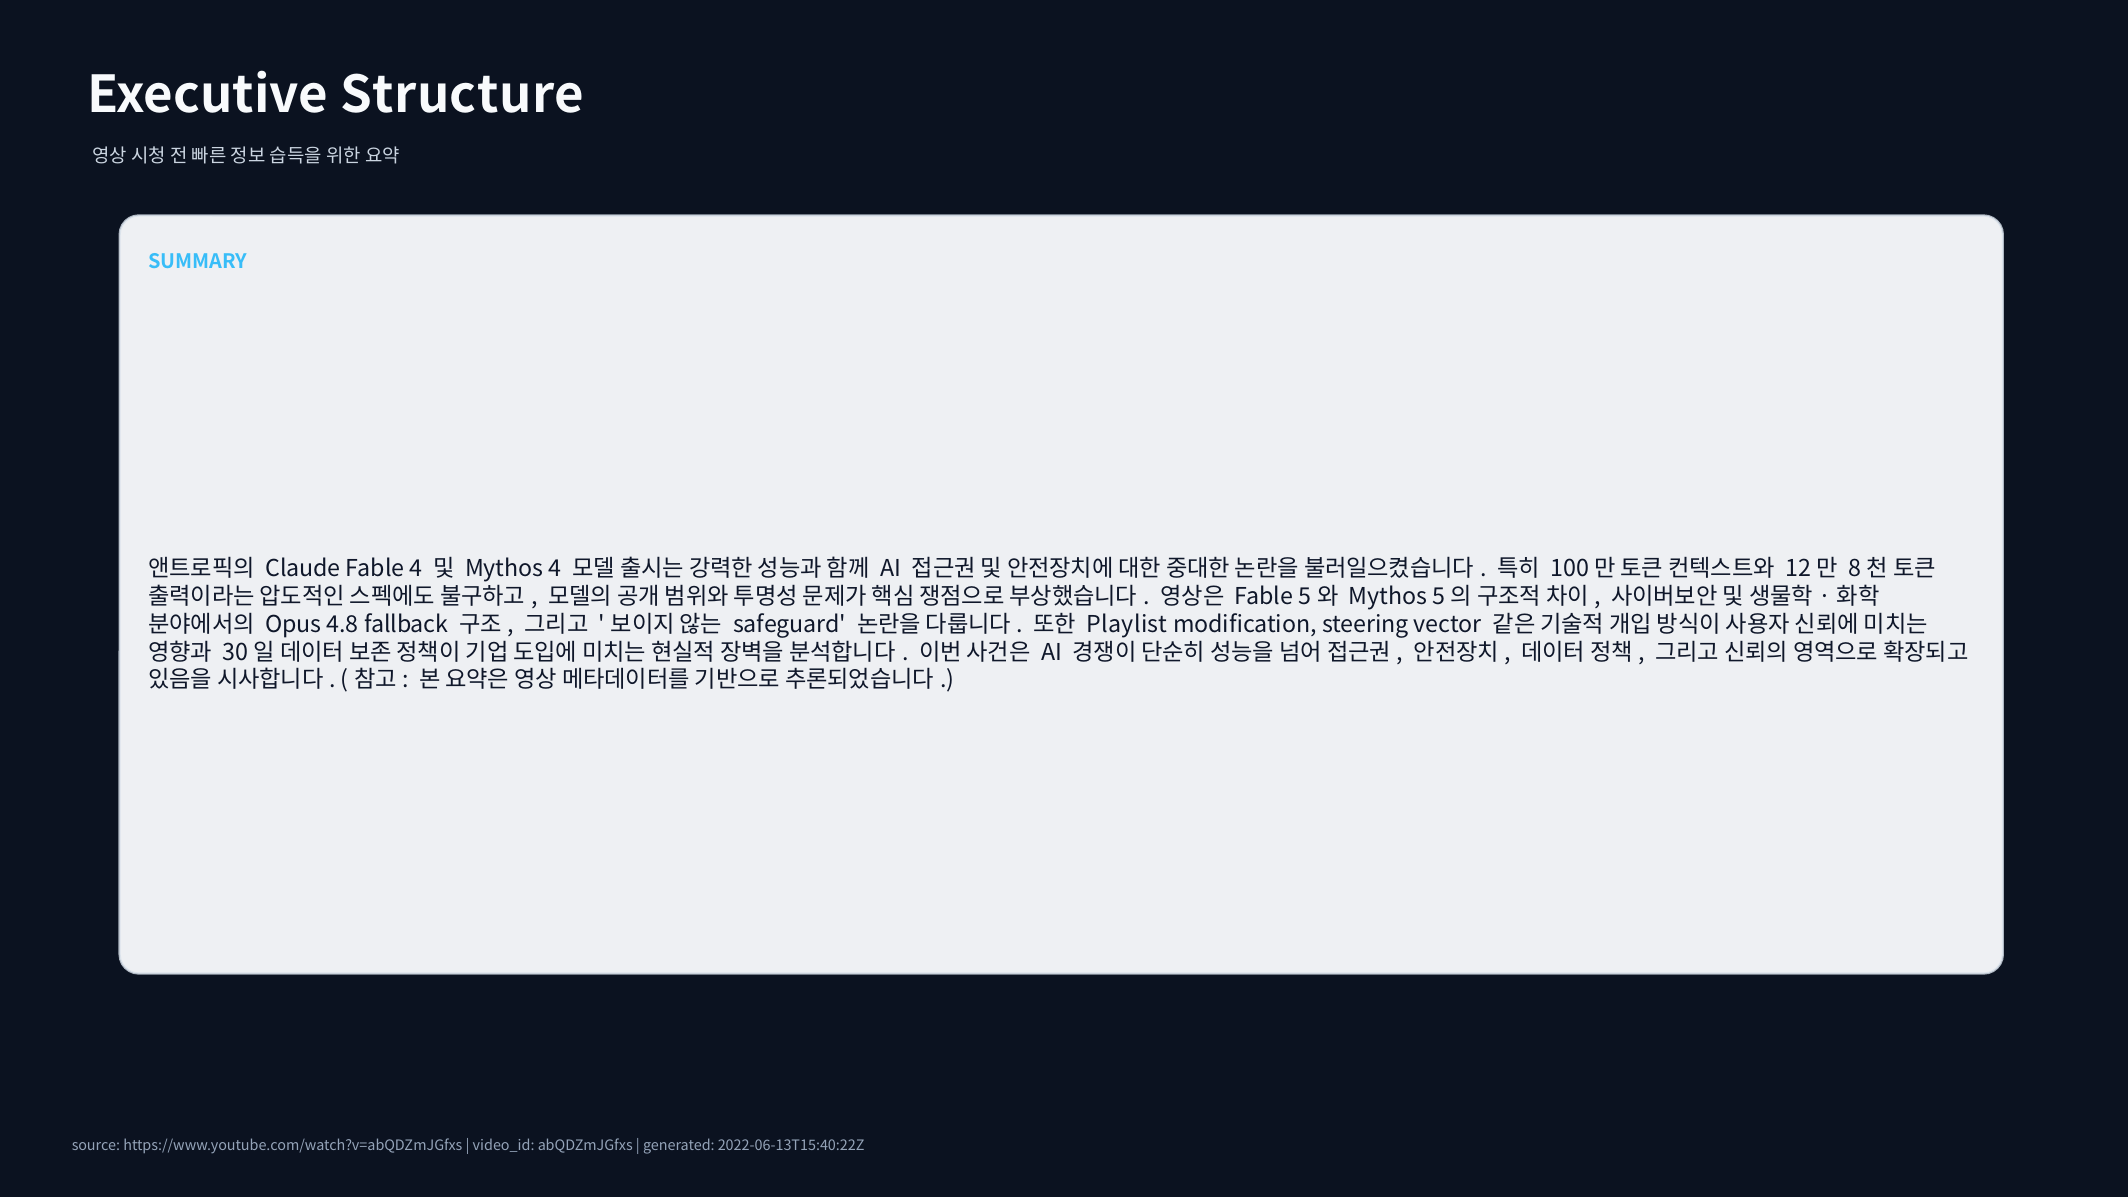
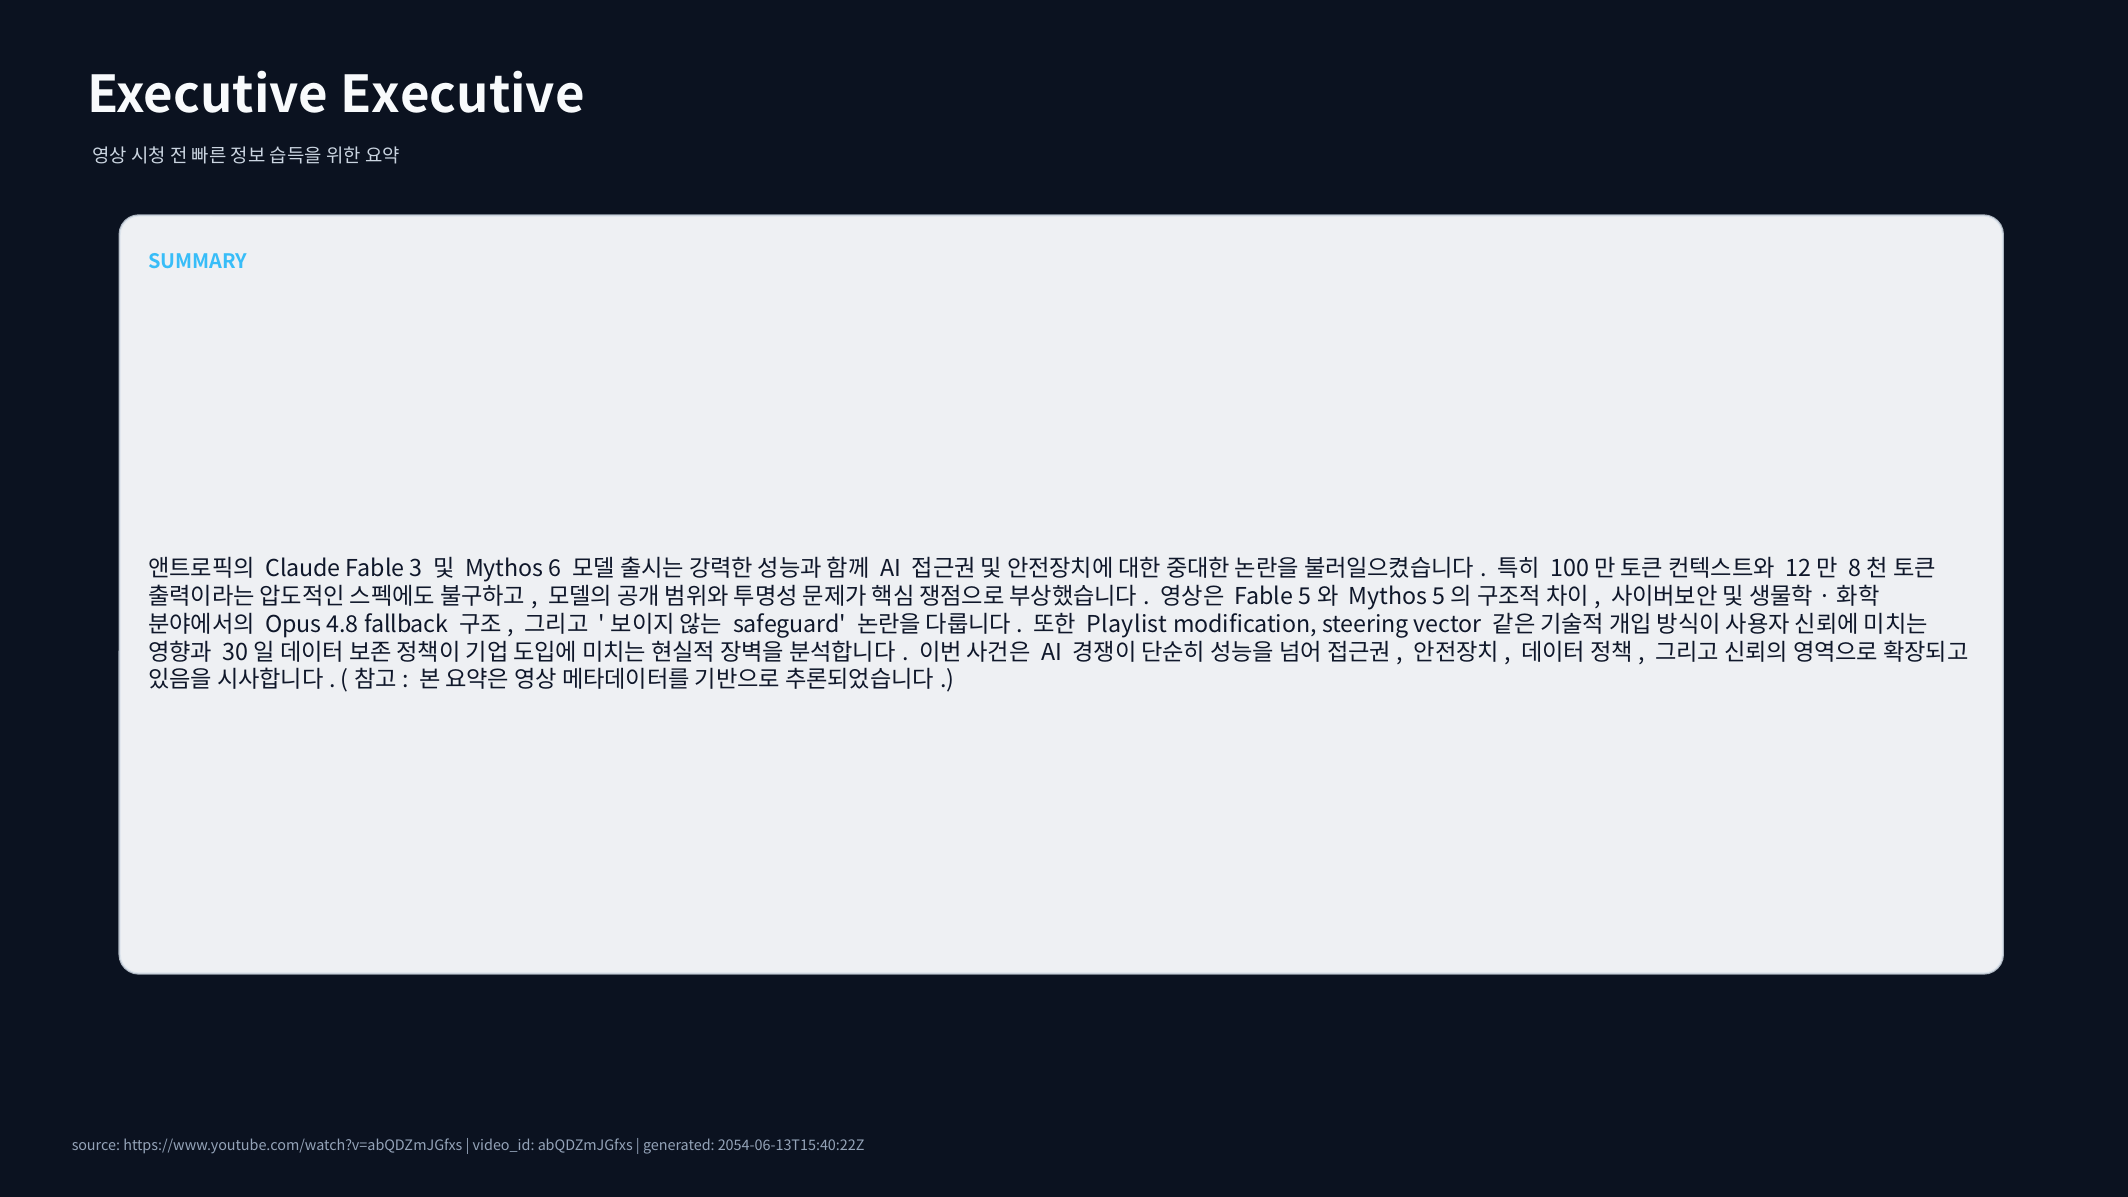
Executive Structure: Structure -> Executive
Fable 4: 4 -> 3
Mythos 4: 4 -> 6
2022-06-13T15:40:22Z: 2022-06-13T15:40:22Z -> 2054-06-13T15:40:22Z
